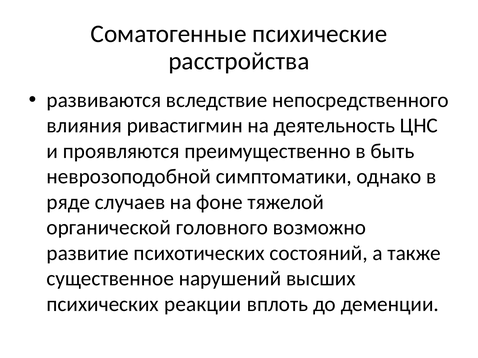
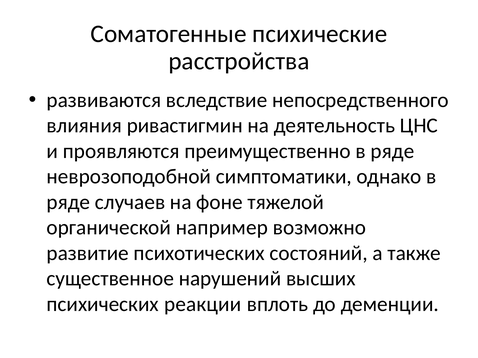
преимущественно в быть: быть -> ряде
головного: головного -> например
